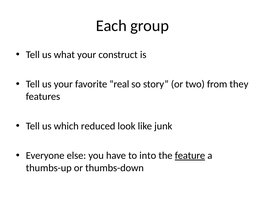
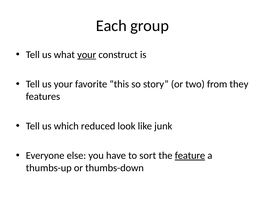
your at (87, 55) underline: none -> present
real: real -> this
into: into -> sort
